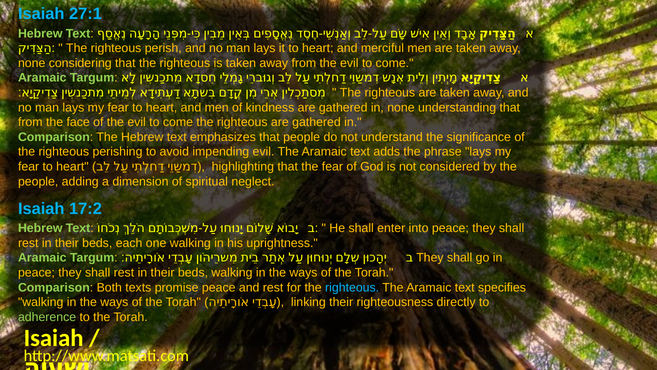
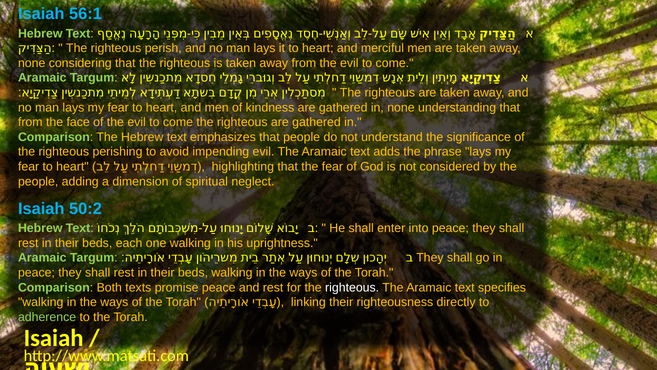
27:1: 27:1 -> 56:1
17:2: 17:2 -> 50:2
righteous at (352, 287) colour: light blue -> white
